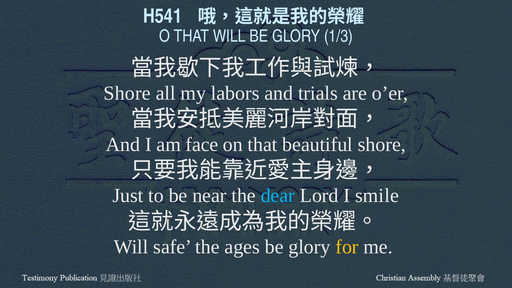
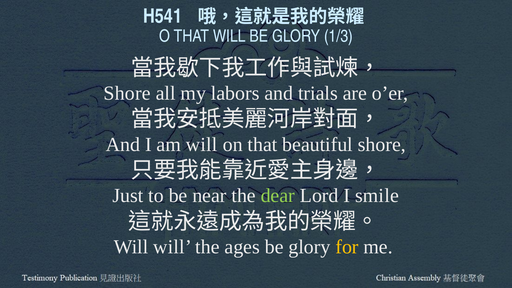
am face: face -> will
dear colour: light blue -> light green
Will safe: safe -> will
